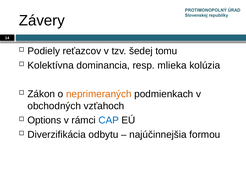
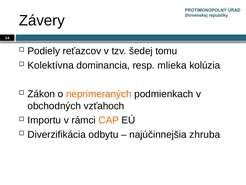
Options: Options -> Importu
CAP colour: blue -> orange
formou: formou -> zhruba
